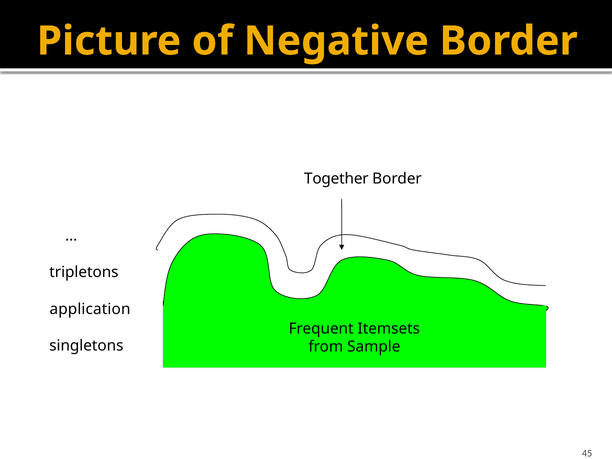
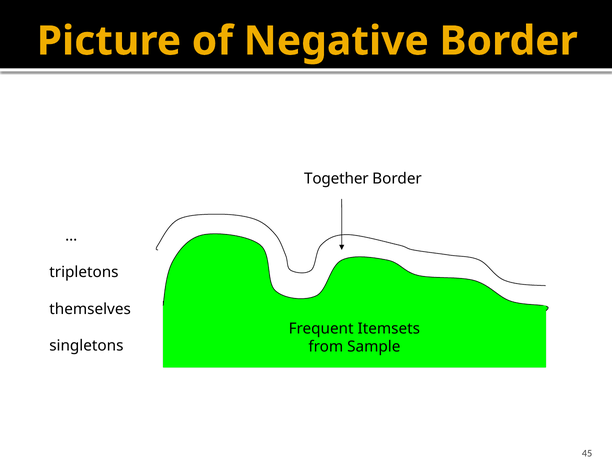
application: application -> themselves
